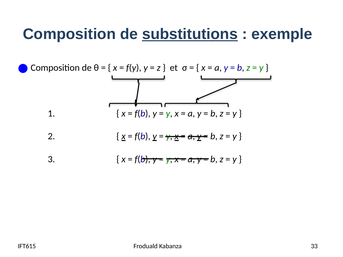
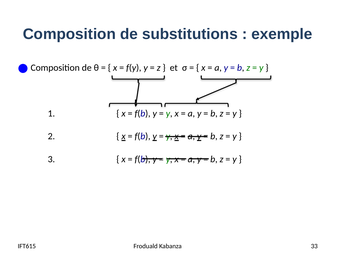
substitutions underline: present -> none
